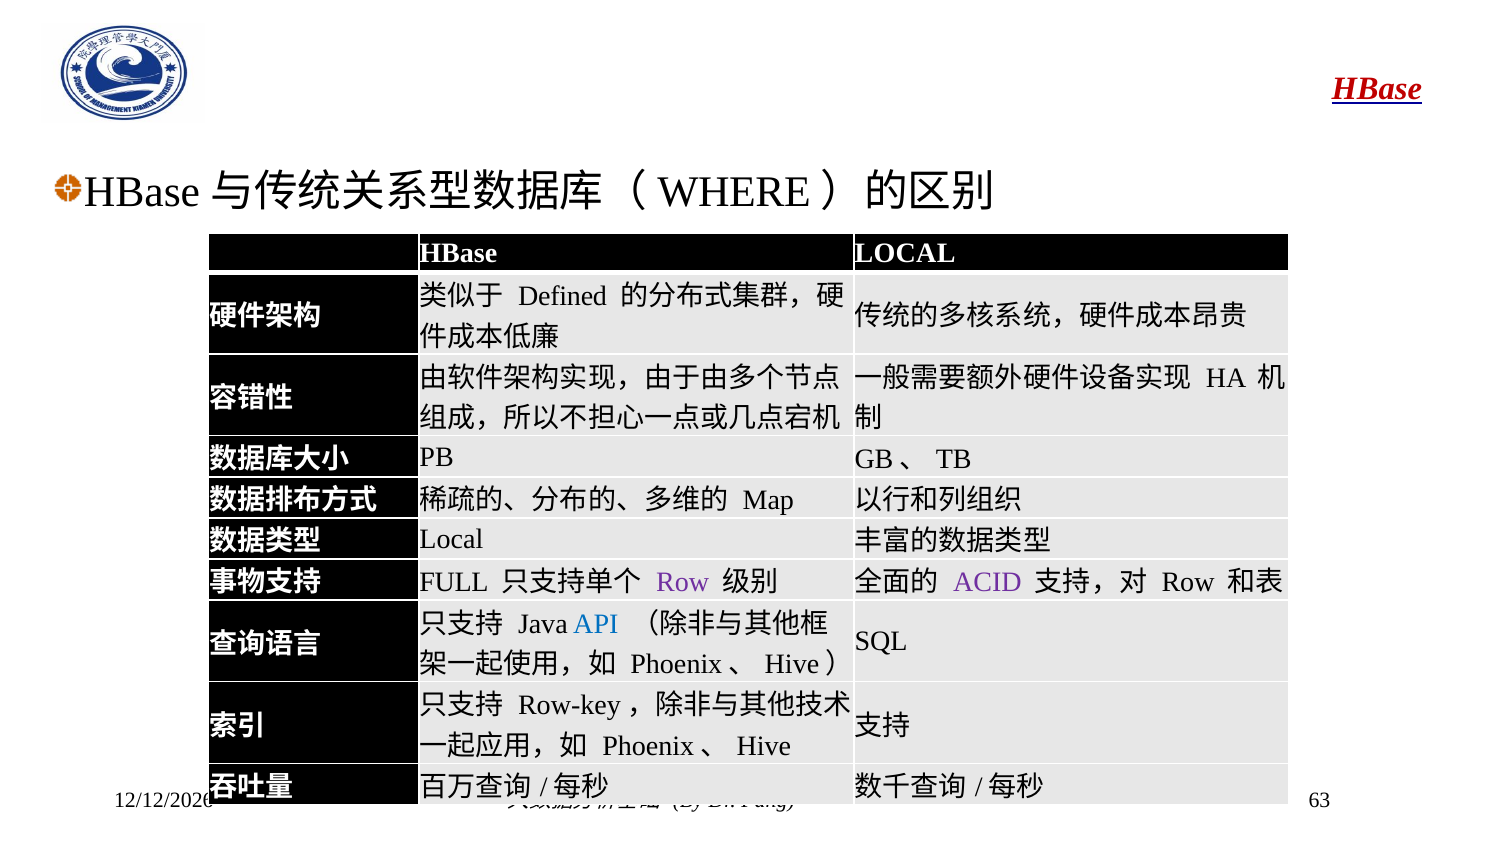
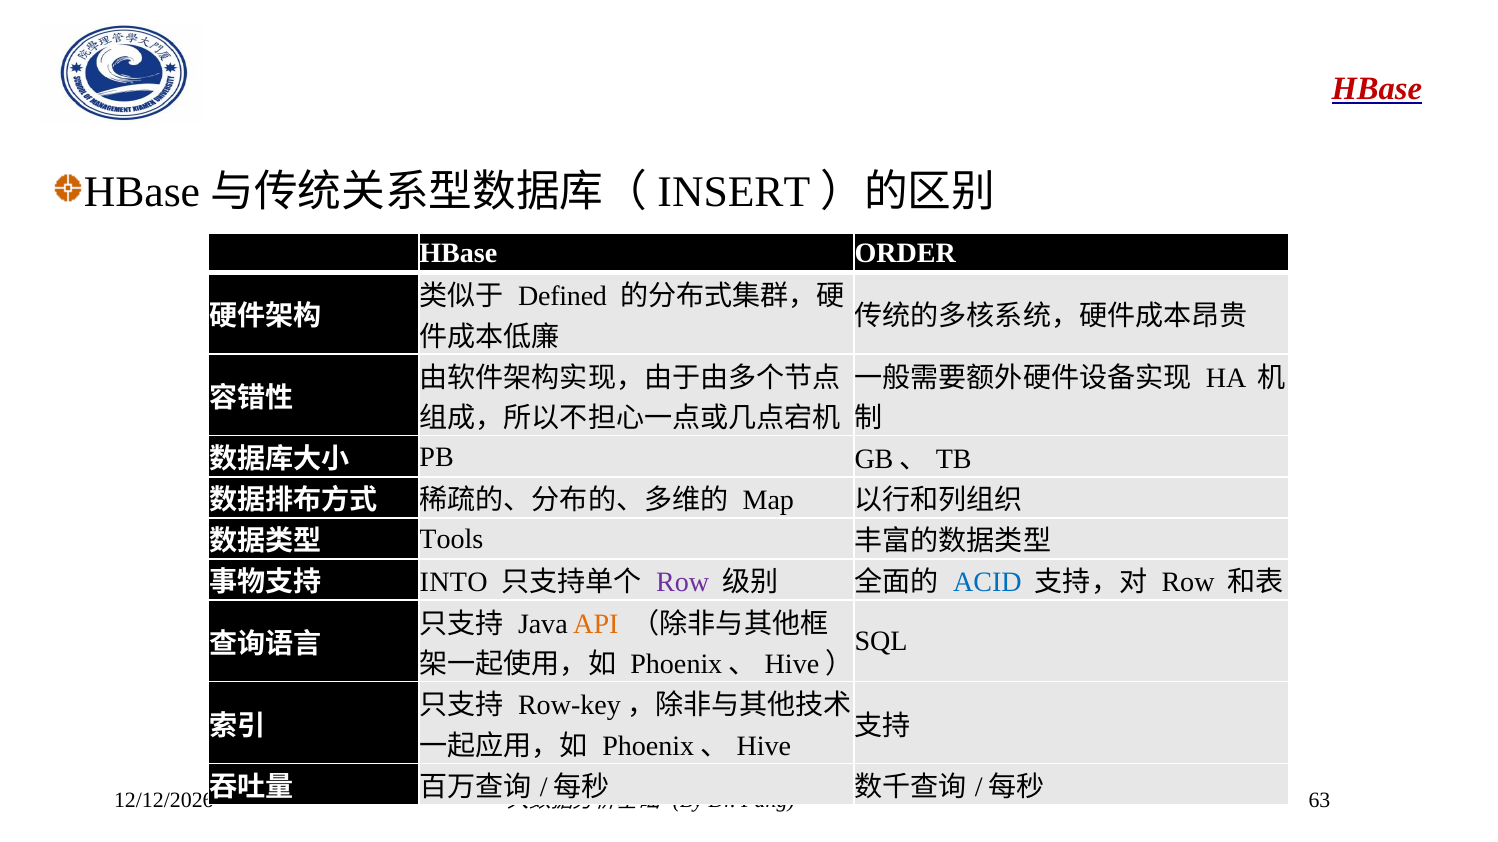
WHERE: WHERE -> INSERT
HBase LOCAL: LOCAL -> ORDER
Local at (451, 539): Local -> Tools
FULL: FULL -> INTO
ACID colour: purple -> blue
API colour: blue -> orange
